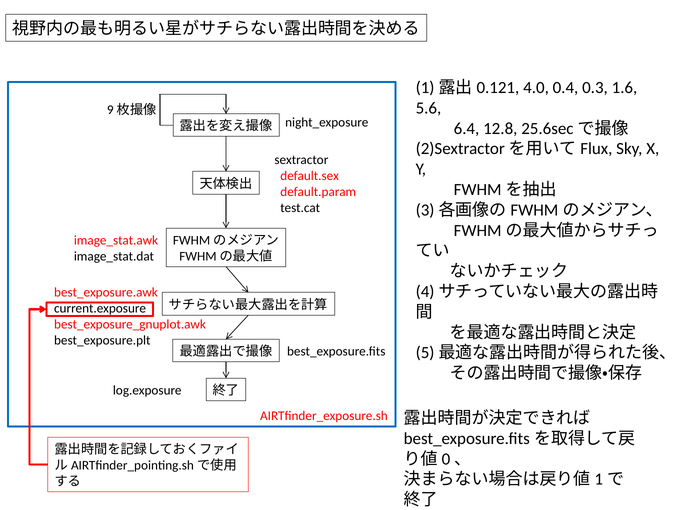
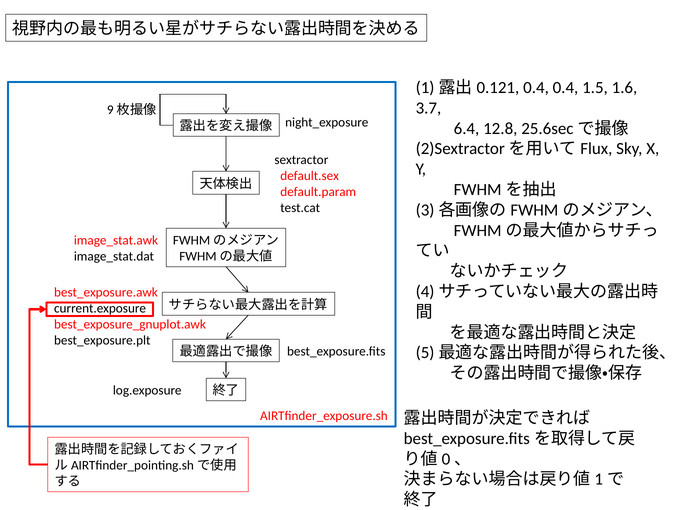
4.0 at (536, 88): 4.0 -> 0.4
0.3: 0.3 -> 1.5
5.6: 5.6 -> 3.7
